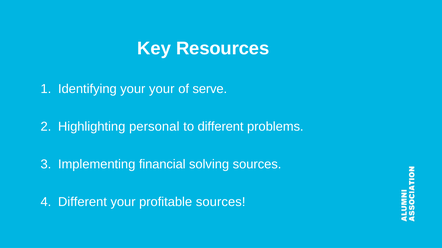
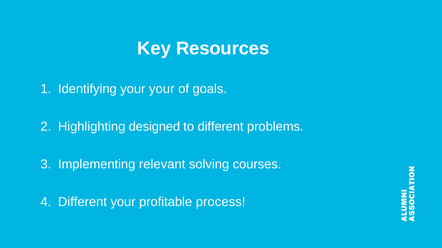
serve: serve -> goals
personal: personal -> designed
financial: financial -> relevant
solving sources: sources -> courses
profitable sources: sources -> process
